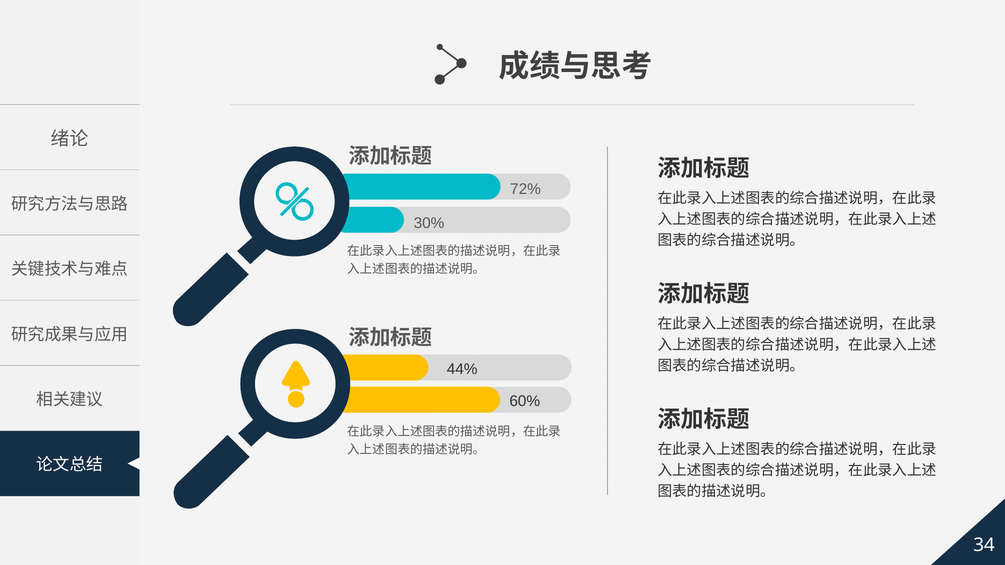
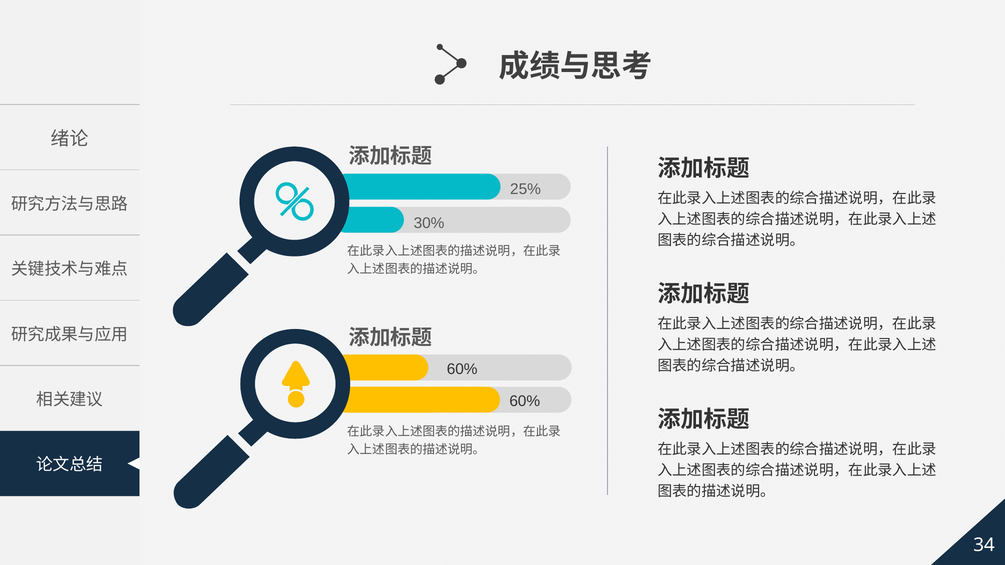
72%: 72% -> 25%
44% at (462, 369): 44% -> 60%
